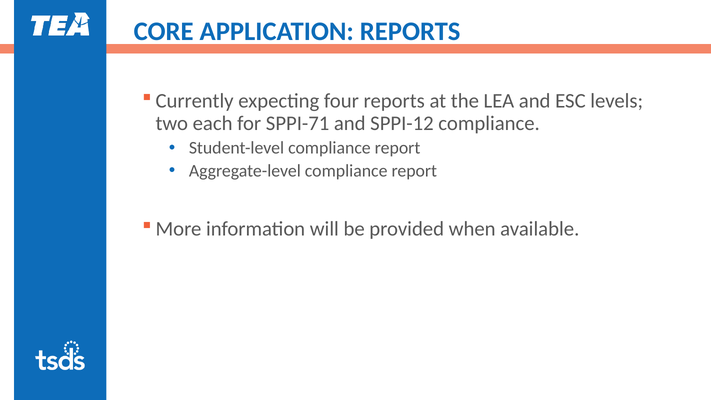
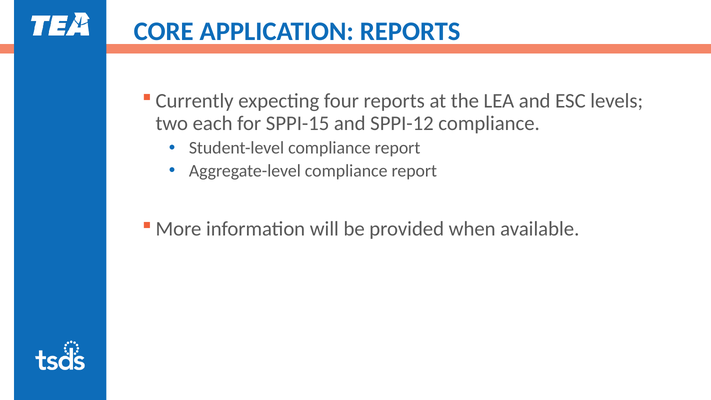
SPPI-71: SPPI-71 -> SPPI-15
